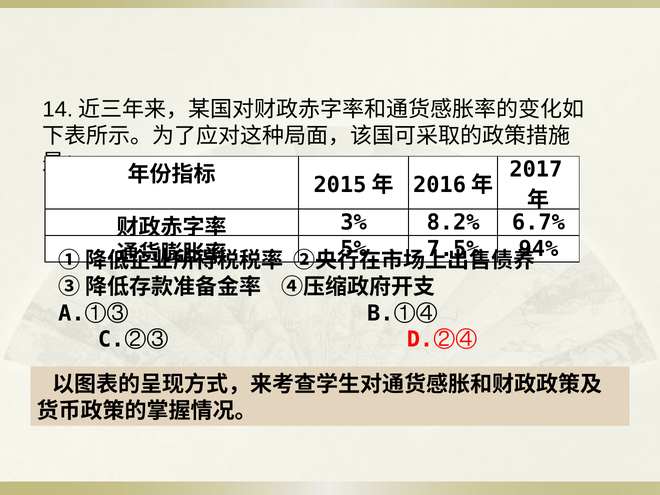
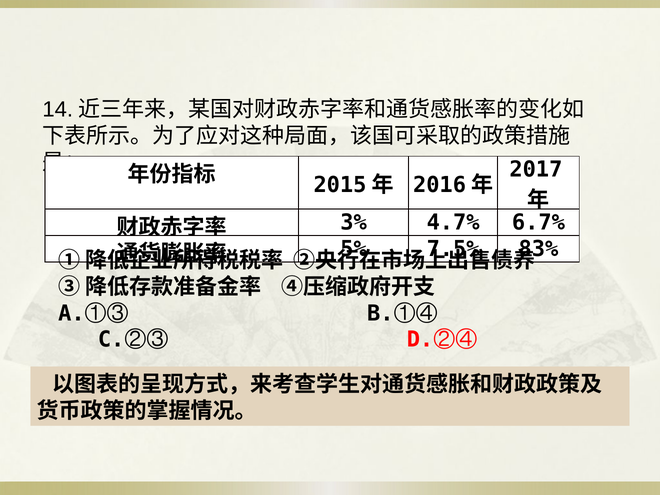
8.2%: 8.2% -> 4.7%
94%: 94% -> 83%
